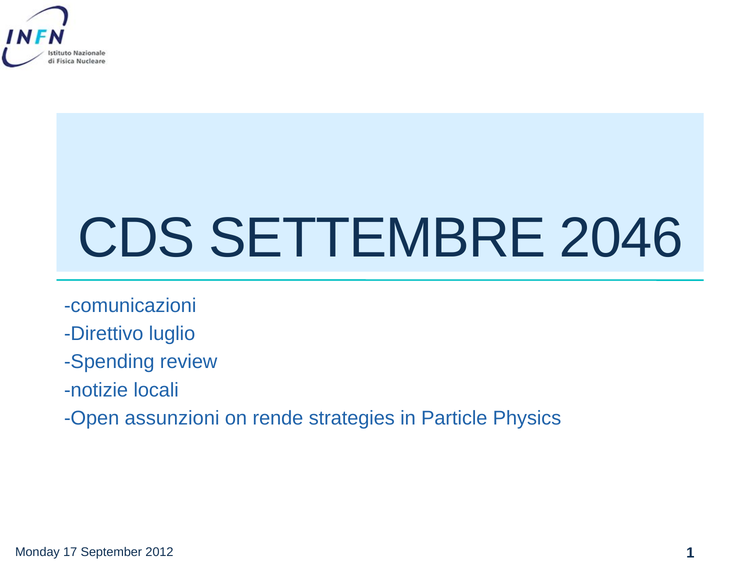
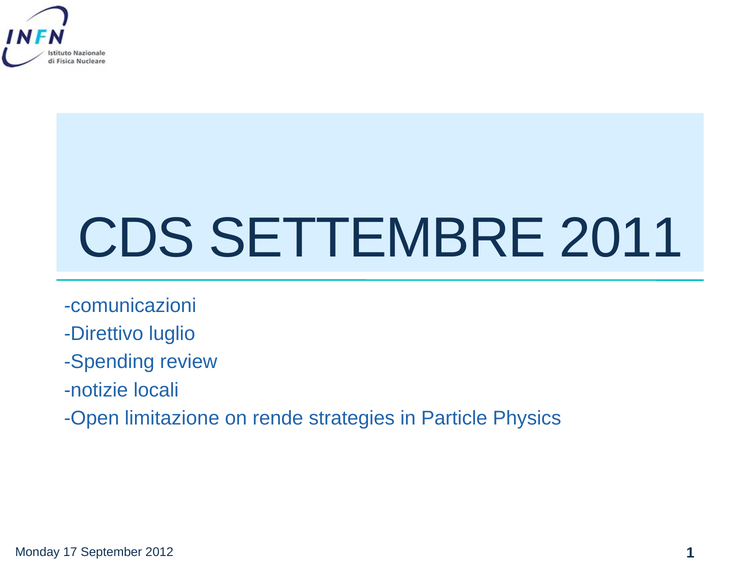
2046: 2046 -> 2011
assunzioni: assunzioni -> limitazione
